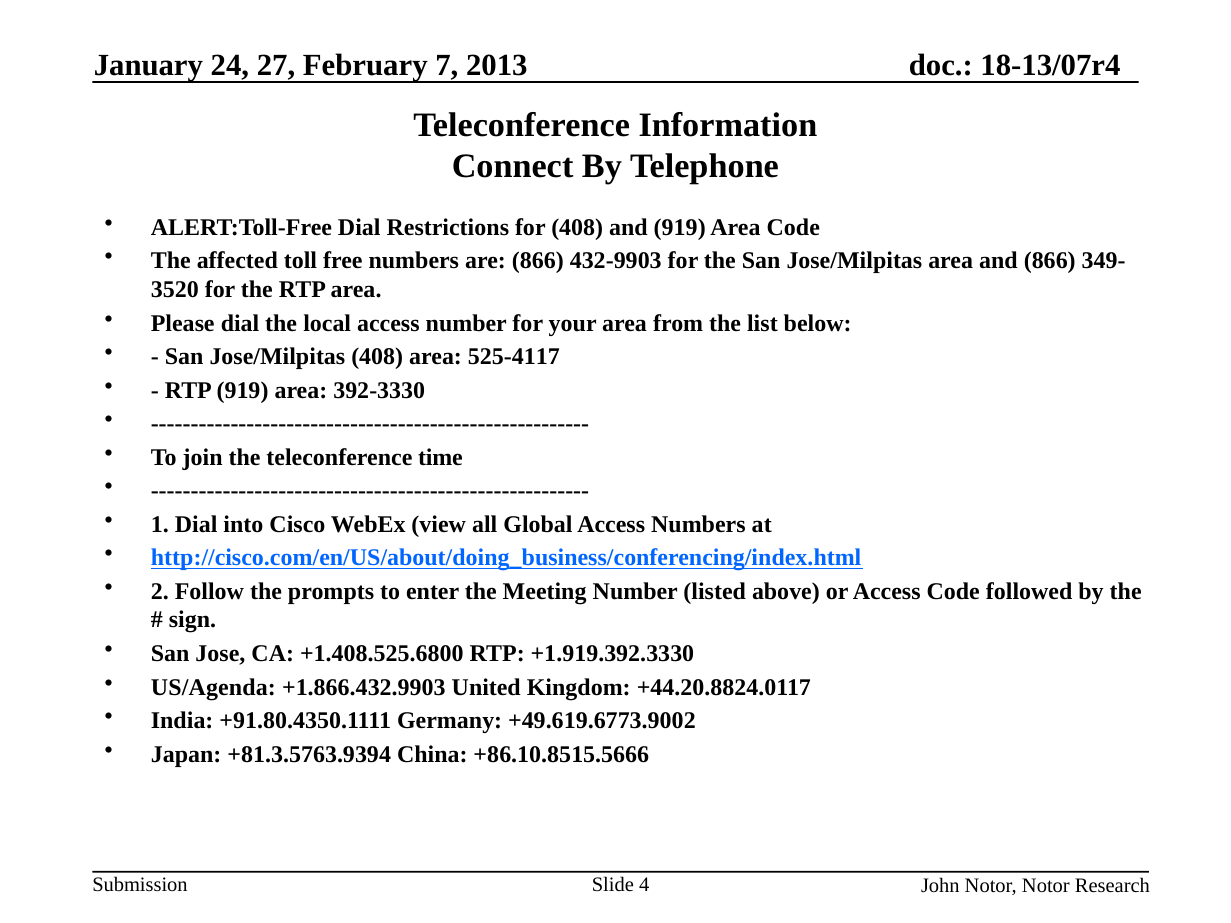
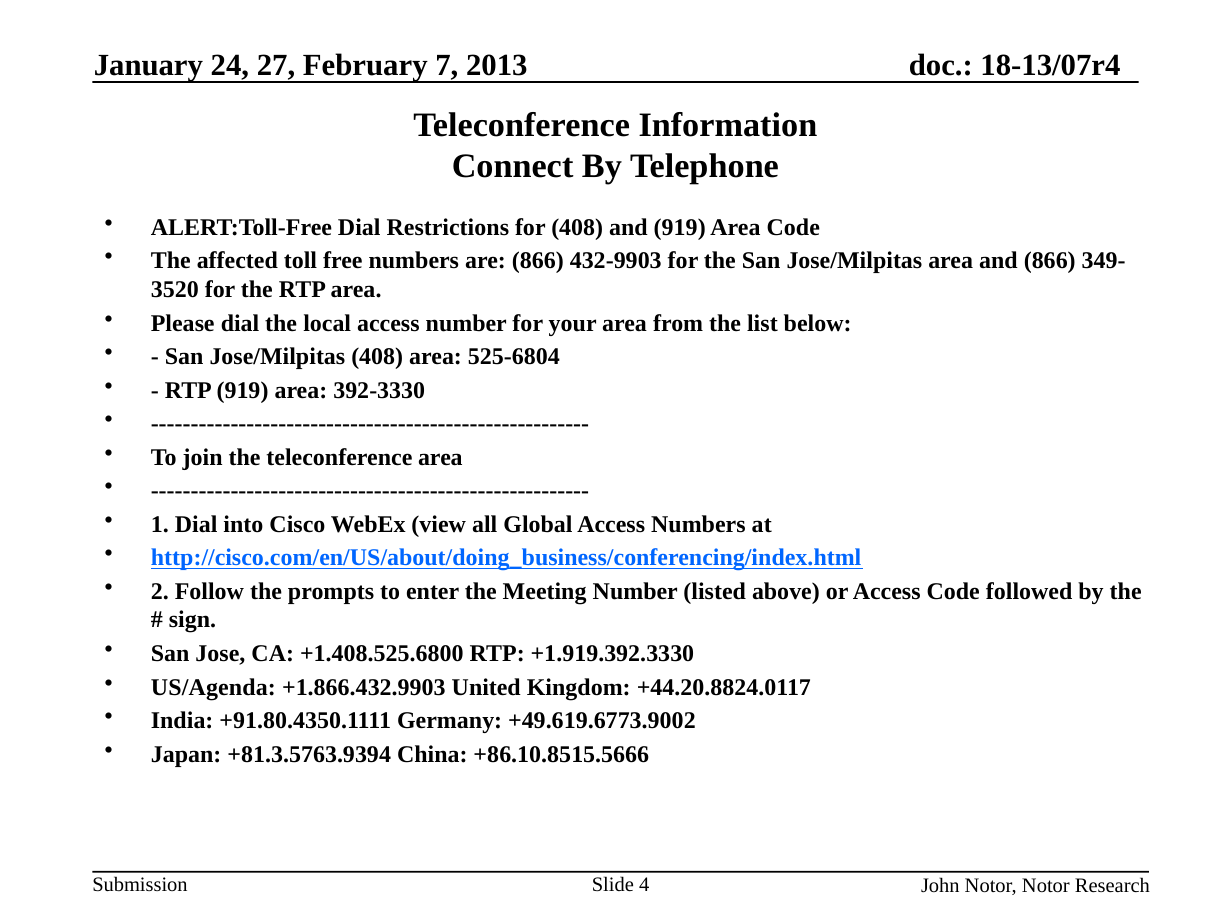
525-4117: 525-4117 -> 525-6804
teleconference time: time -> area
